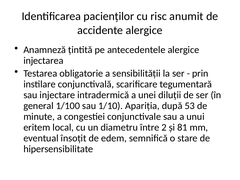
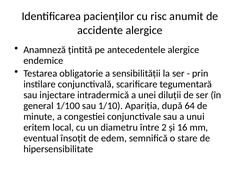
injectarea: injectarea -> endemice
53: 53 -> 64
81: 81 -> 16
